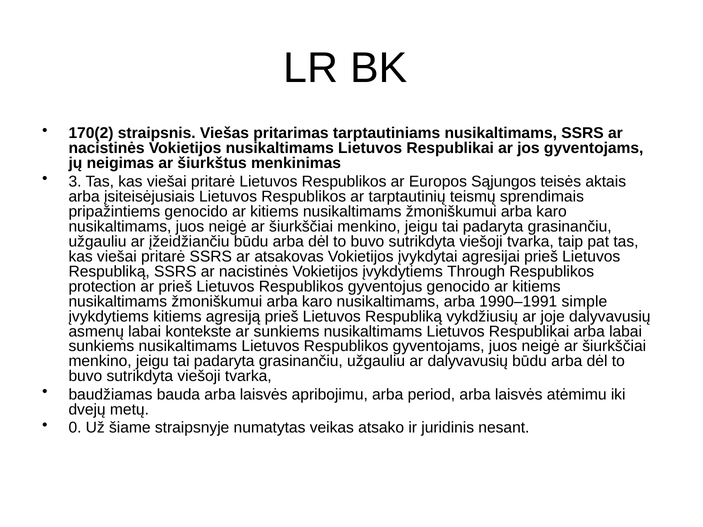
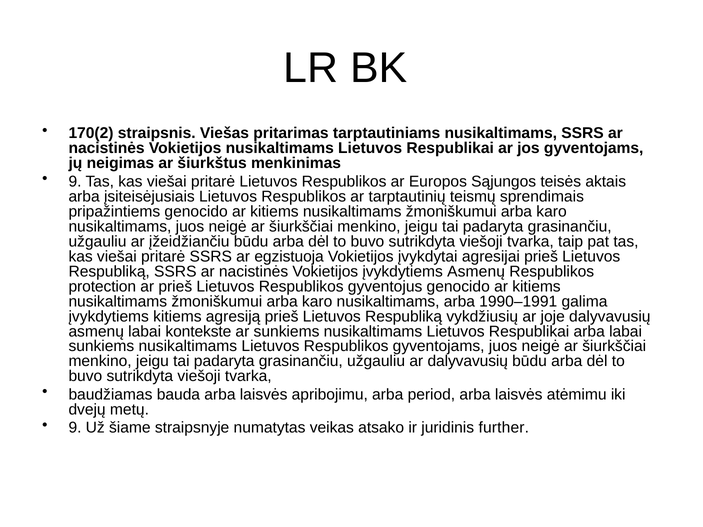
3 at (75, 182): 3 -> 9
atsakovas: atsakovas -> egzistuoja
įvykdytiems Through: Through -> Asmenų
simple: simple -> galima
0 at (75, 428): 0 -> 9
nesant: nesant -> further
